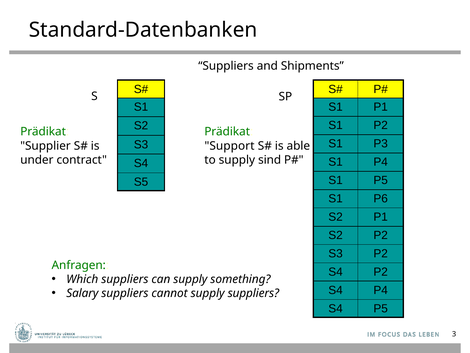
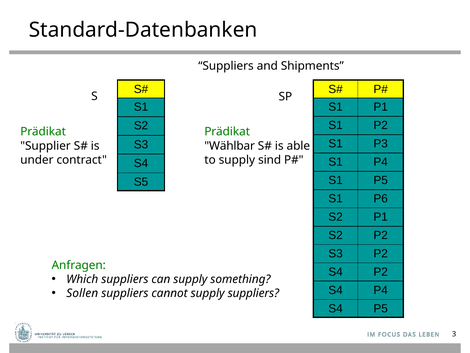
Support: Support -> Wählbar
Salary: Salary -> Sollen
